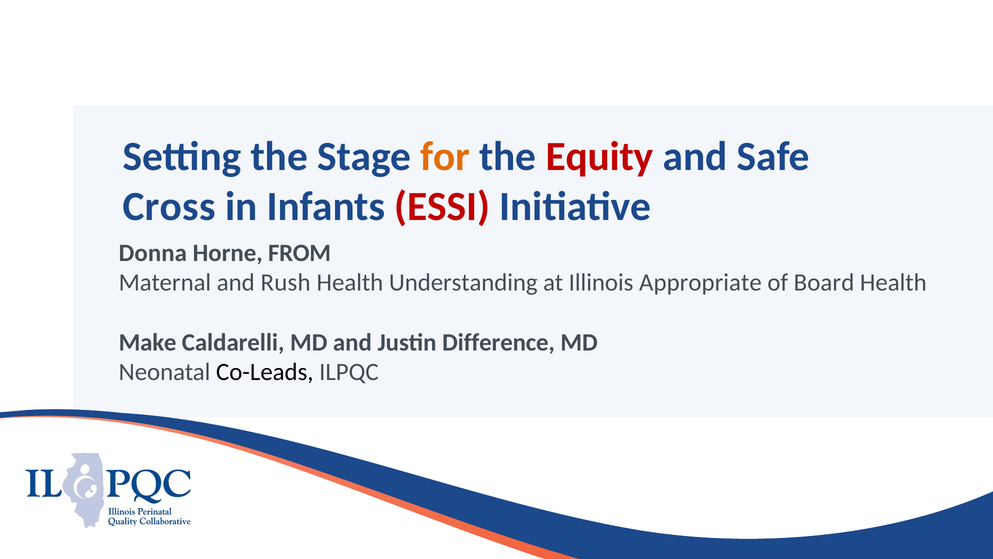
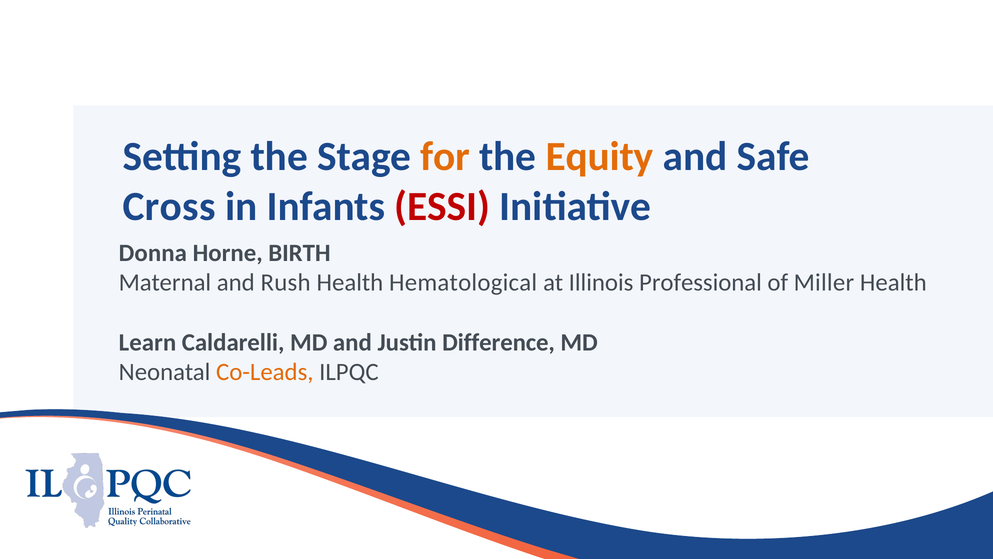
Equity colour: red -> orange
FROM: FROM -> BIRTH
Understanding: Understanding -> Hematological
Appropriate: Appropriate -> Professional
Board: Board -> Miller
Make: Make -> Learn
Co-Leads colour: black -> orange
